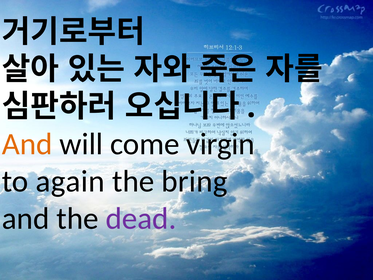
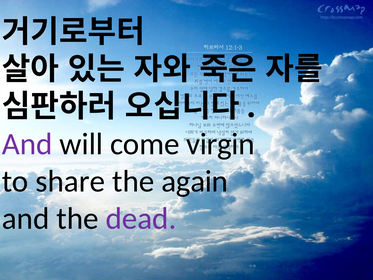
And at (27, 144) colour: orange -> purple
again: again -> share
bring: bring -> again
